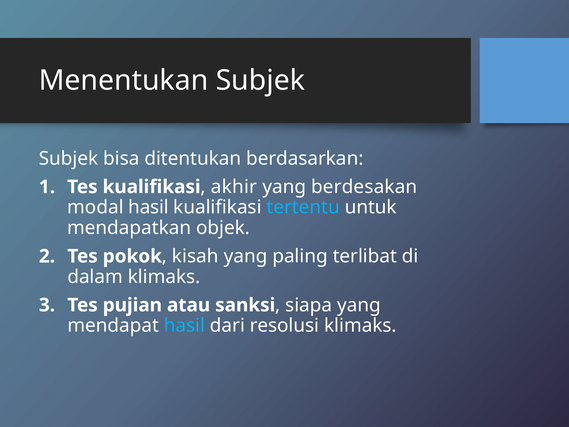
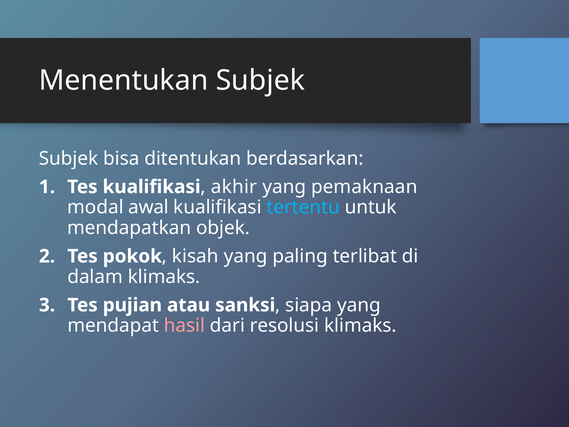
berdesakan: berdesakan -> pemaknaan
modal hasil: hasil -> awal
hasil at (184, 325) colour: light blue -> pink
